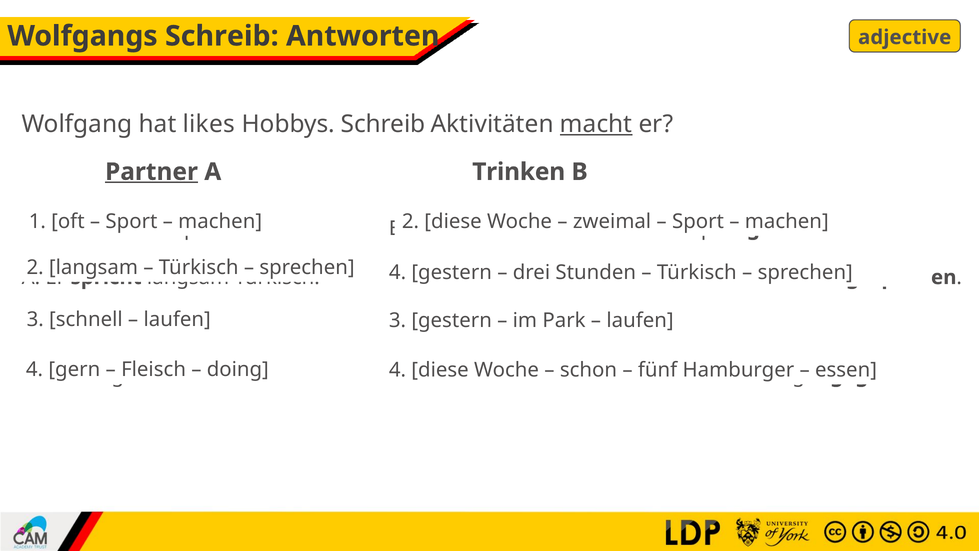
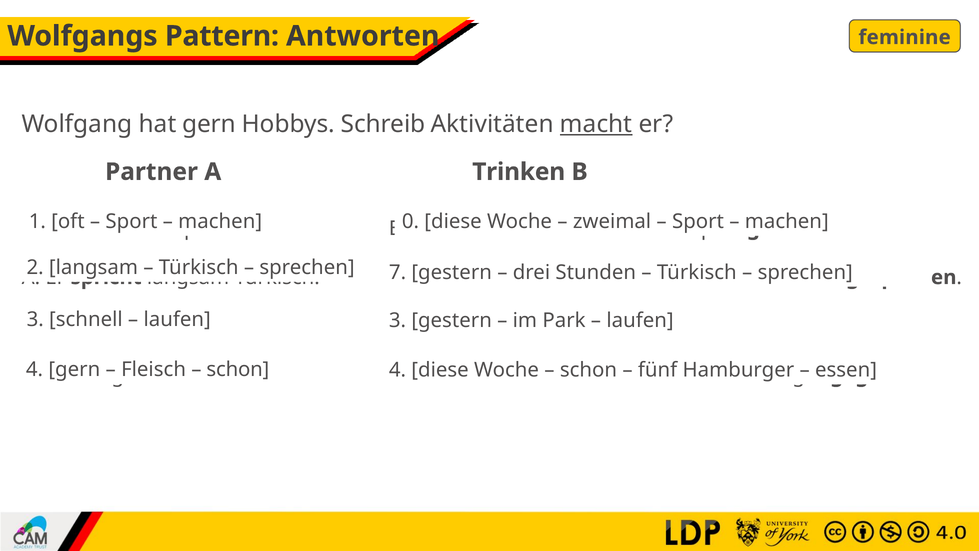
Wolfgangs Schreib: Schreib -> Pattern
adjective: adjective -> feminine
hat likes: likes -> gern
Partner underline: present -> none
2 at (411, 221): 2 -> 0
4 at (398, 272): 4 -> 7
doing at (238, 369): doing -> schon
